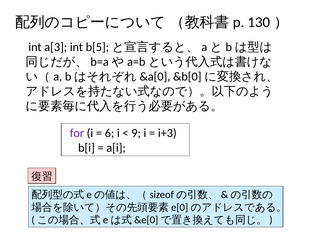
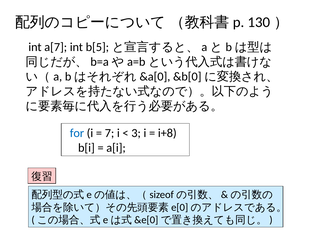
a[3: a[3 -> a[7
for colour: purple -> blue
6: 6 -> 7
9: 9 -> 3
i+3: i+3 -> i+8
